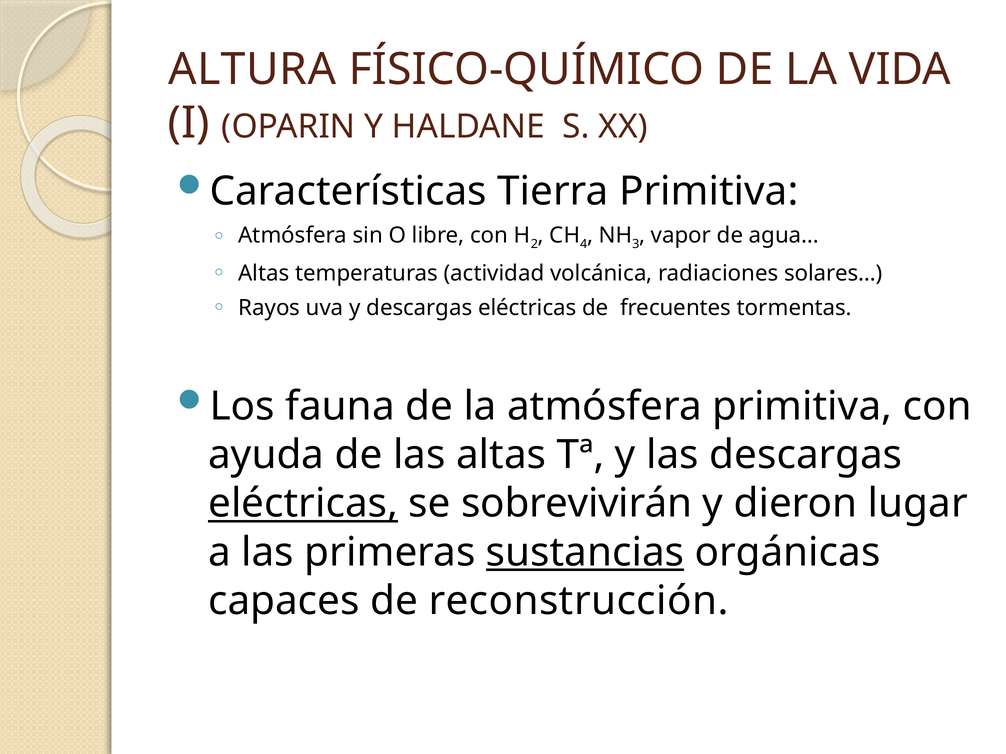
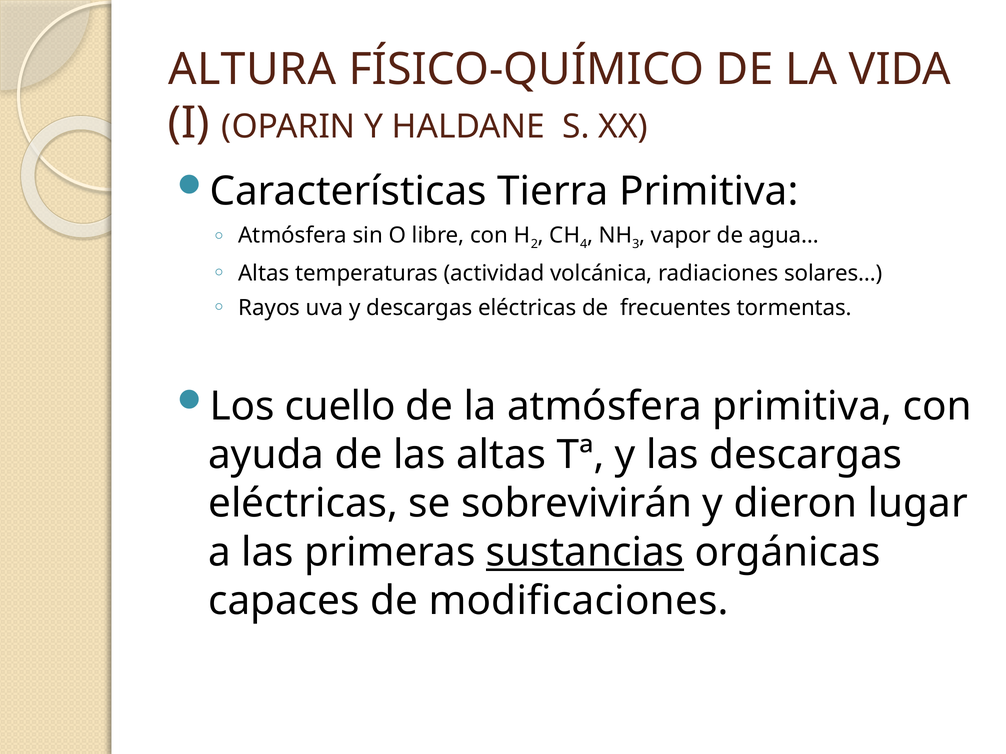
fauna: fauna -> cuello
eléctricas at (303, 504) underline: present -> none
reconstrucción: reconstrucción -> modificaciones
